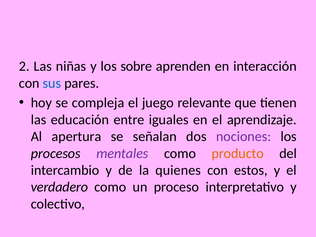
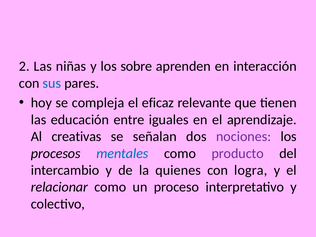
juego: juego -> eficaz
apertura: apertura -> creativas
mentales colour: purple -> blue
producto colour: orange -> purple
estos: estos -> logra
verdadero: verdadero -> relacionar
